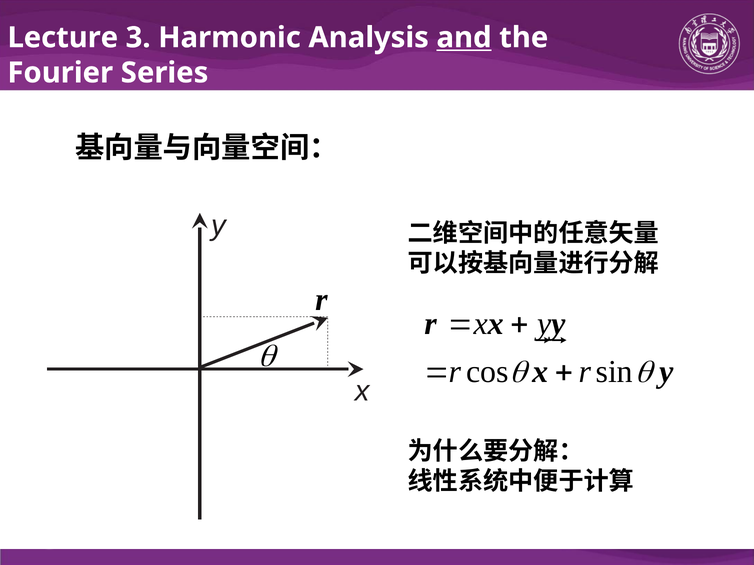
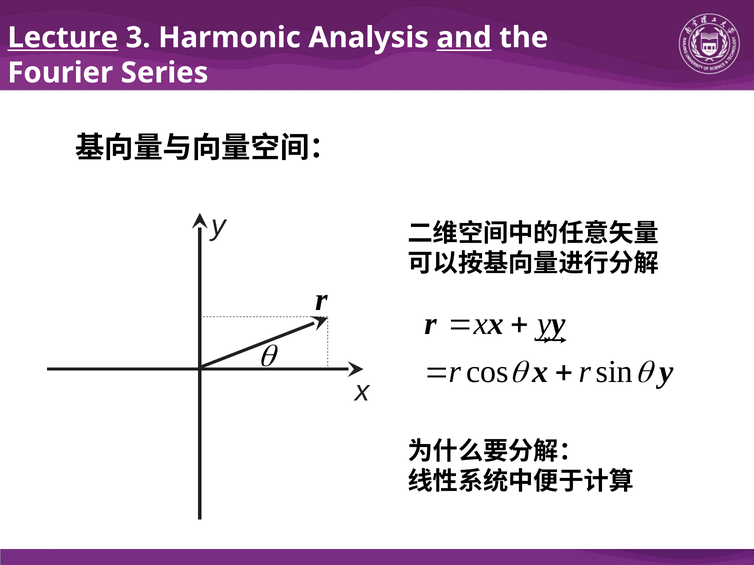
Lecture underline: none -> present
